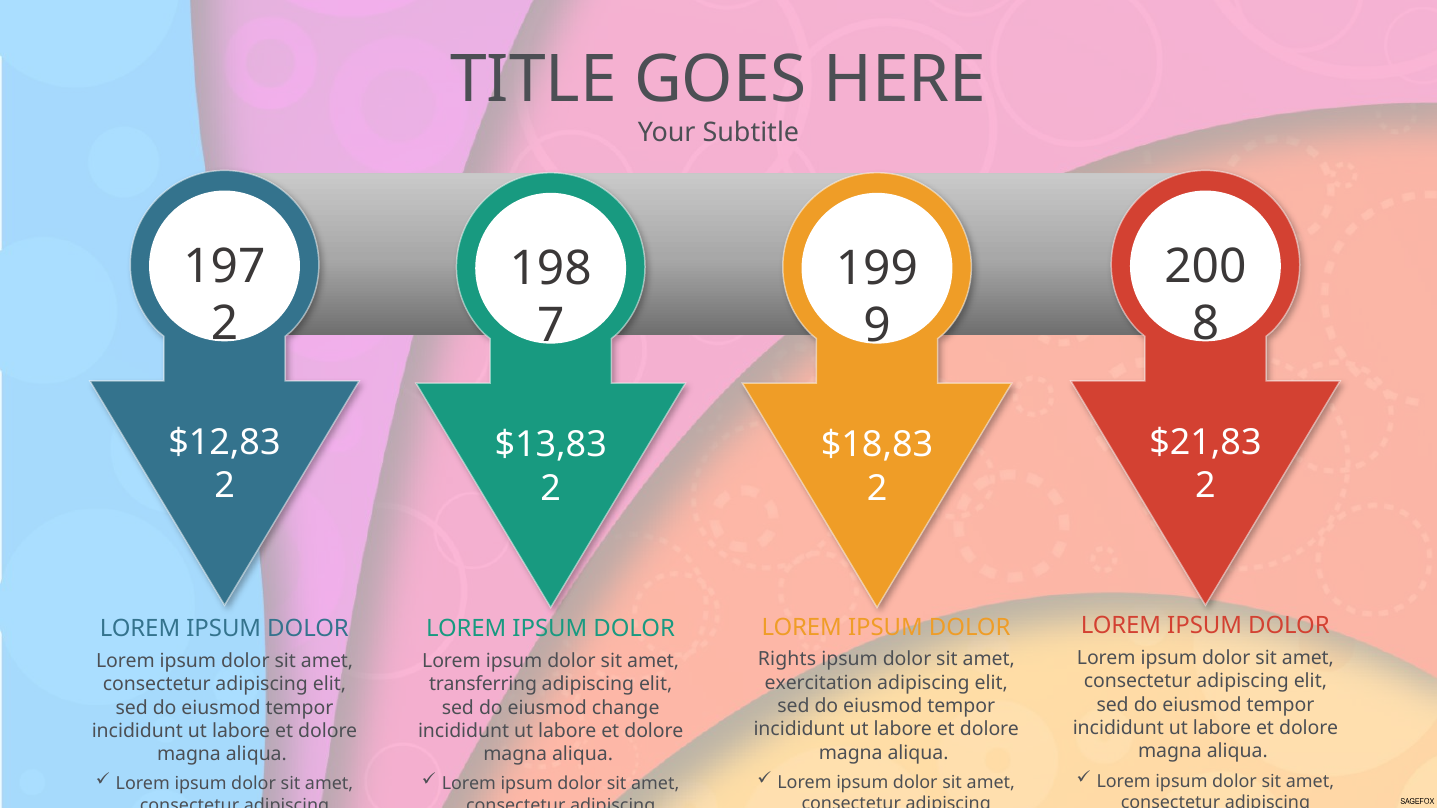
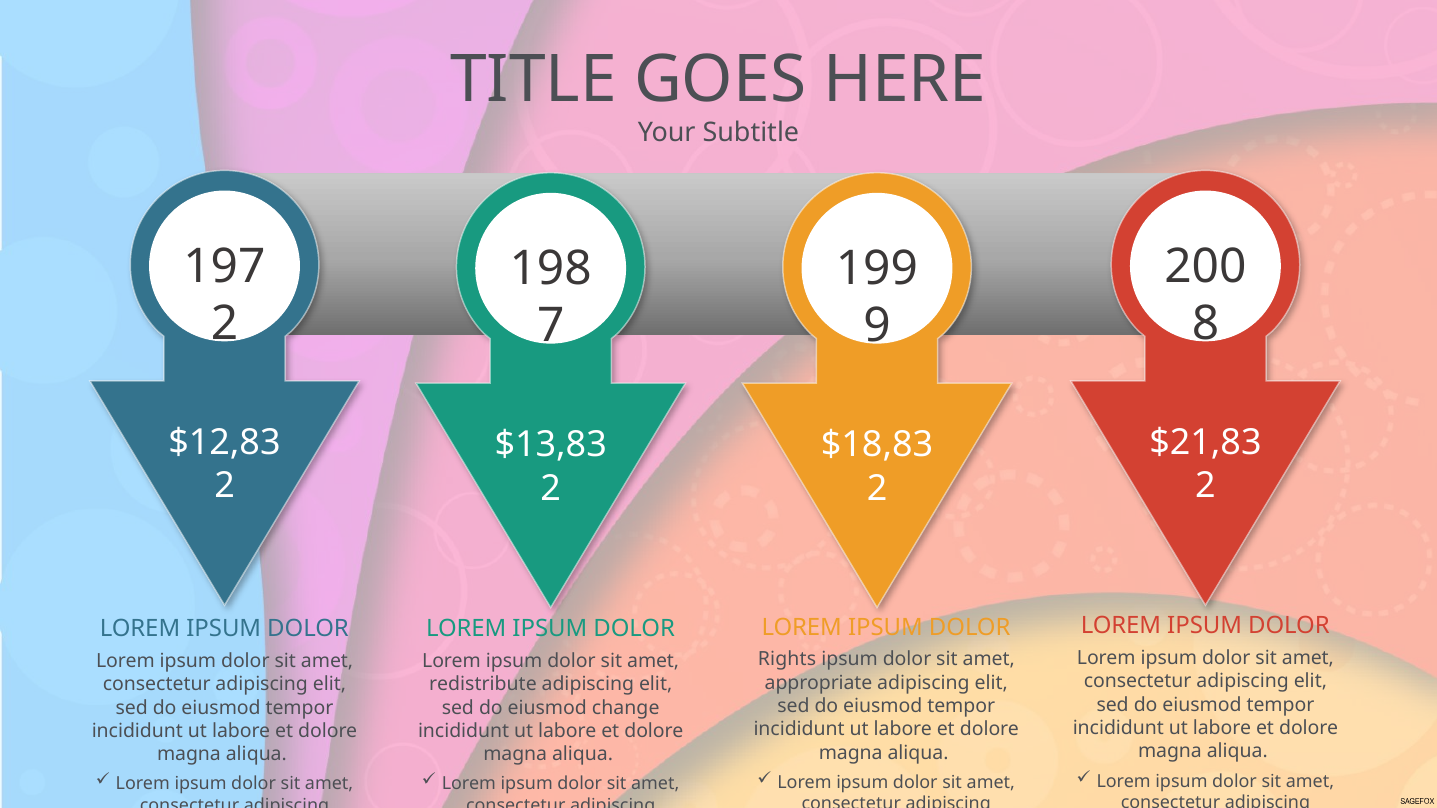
exercitation: exercitation -> appropriate
transferring: transferring -> redistribute
